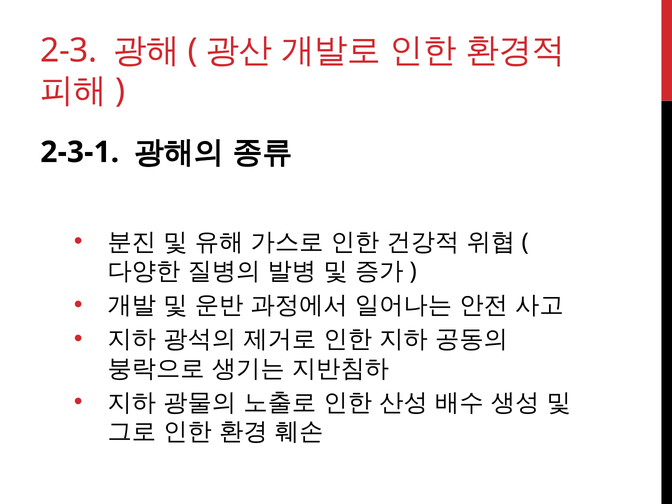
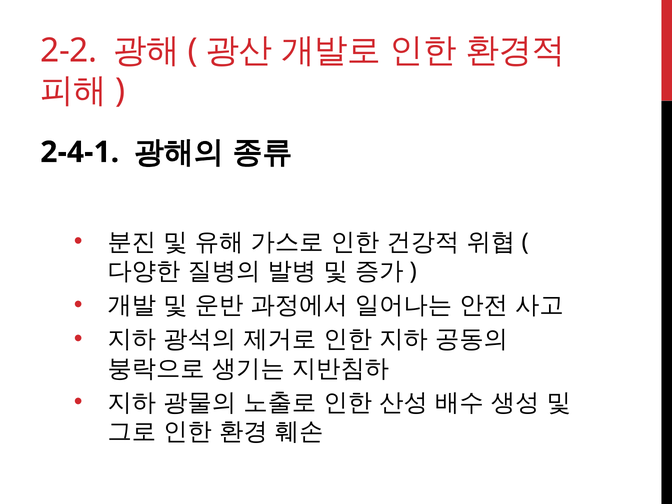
2-3: 2-3 -> 2-2
2-3-1: 2-3-1 -> 2-4-1
